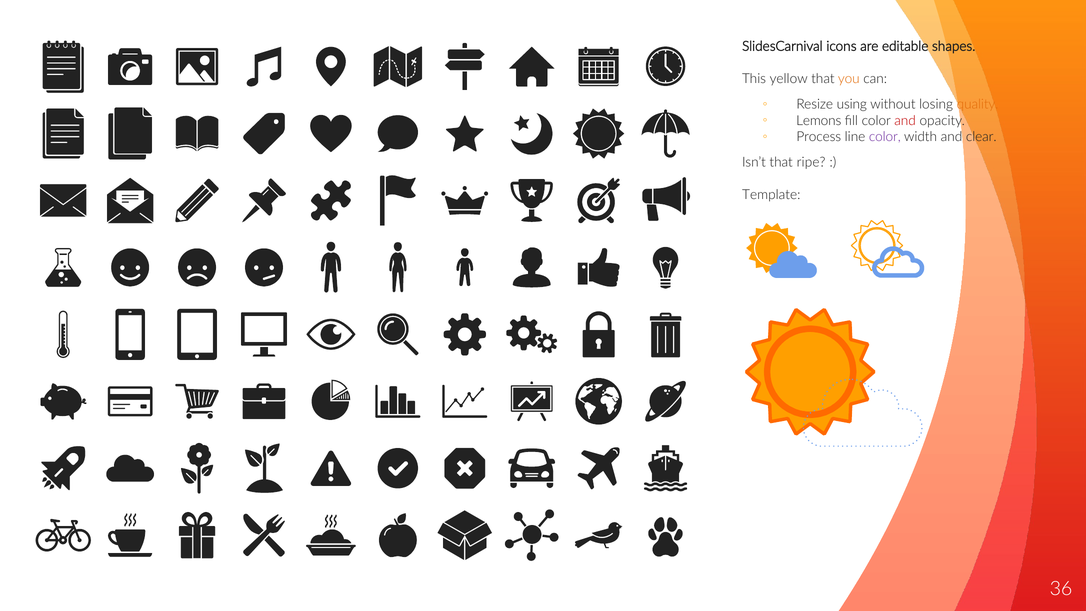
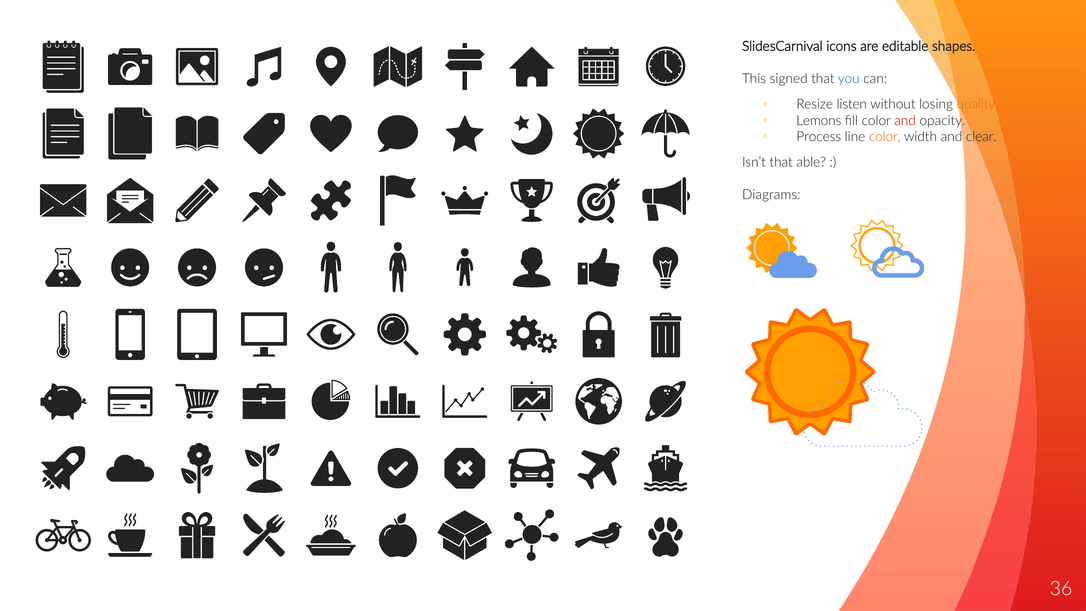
yellow: yellow -> signed
you colour: orange -> blue
using: using -> listen
color at (885, 137) colour: purple -> orange
ripe: ripe -> able
Template: Template -> Diagrams
